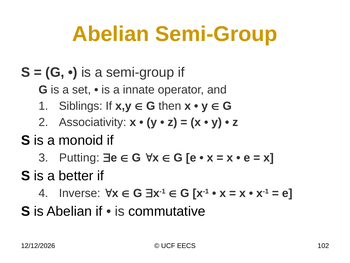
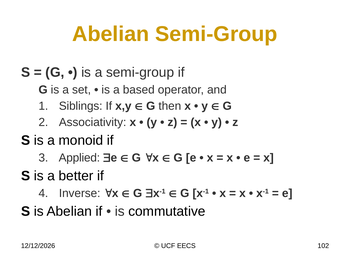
innate: innate -> based
Putting: Putting -> Applied
